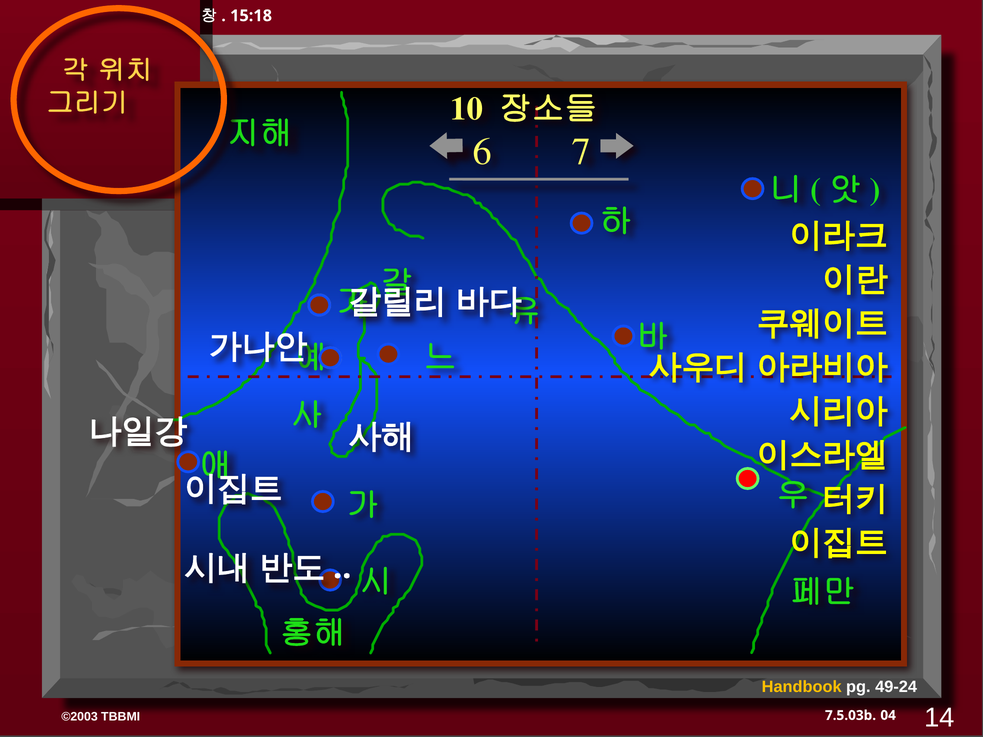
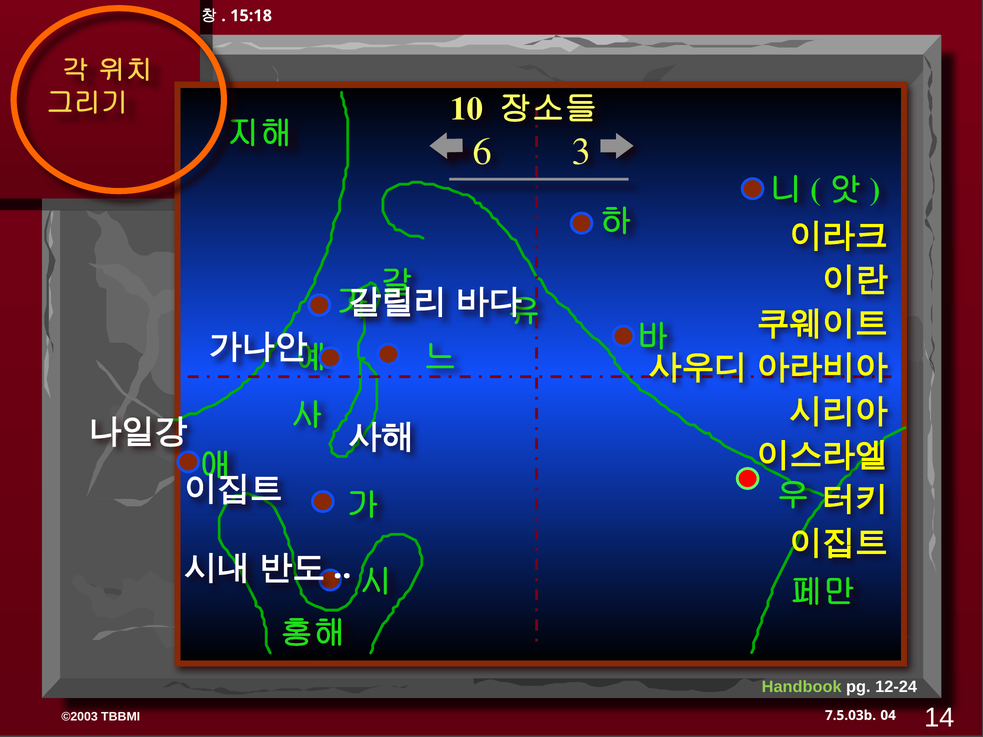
7: 7 -> 3
Handbook colour: yellow -> light green
49-24: 49-24 -> 12-24
